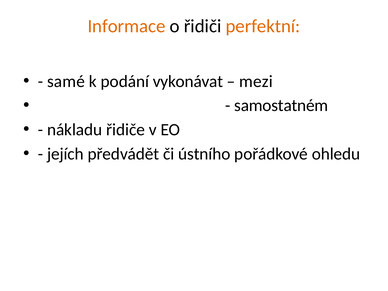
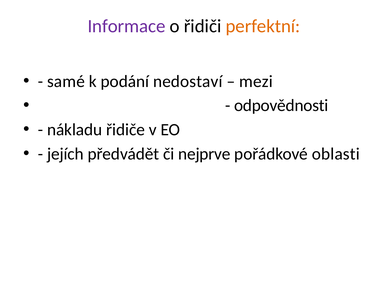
Informace colour: orange -> purple
vykonávat: vykonávat -> nedostaví
samostatném: samostatném -> odpovědnosti
ústního: ústního -> nejprve
ohledu: ohledu -> oblasti
